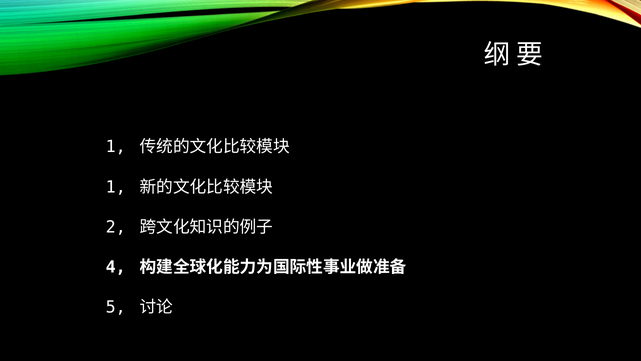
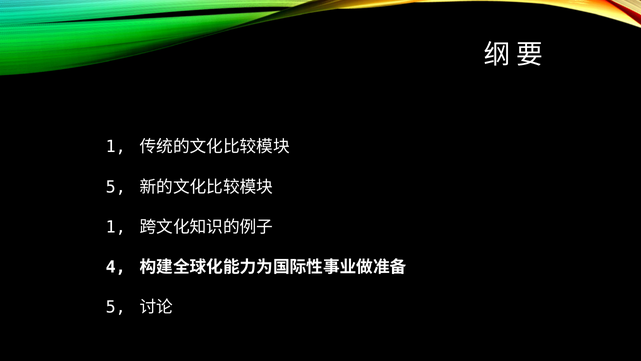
1 at (116, 187): 1 -> 5
2 at (116, 227): 2 -> 1
